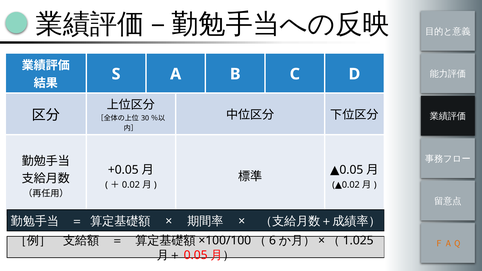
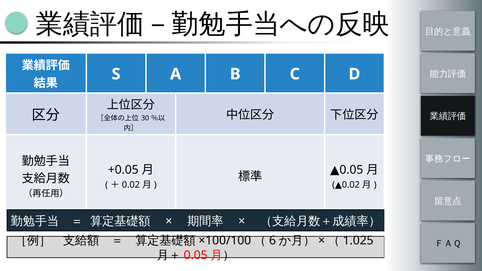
ＦＡＱ colour: orange -> black
